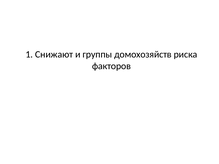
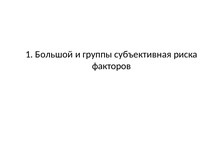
Снижают: Снижают -> Большой
домохозяйств: домохозяйств -> субъективная
